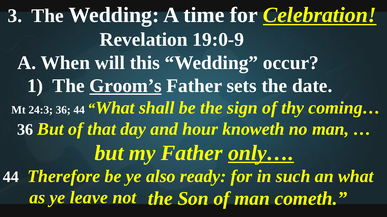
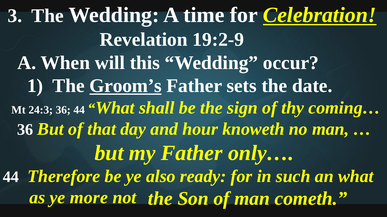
19:0-9: 19:0-9 -> 19:2-9
only… underline: present -> none
leave: leave -> more
